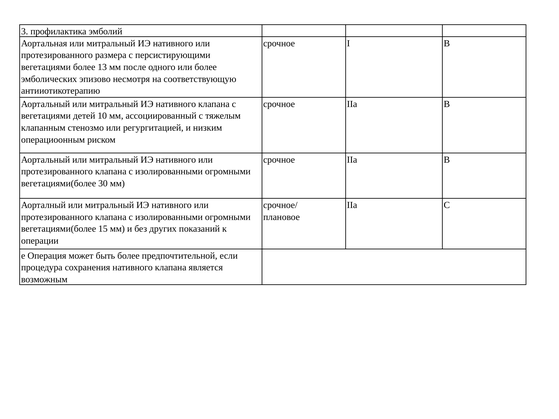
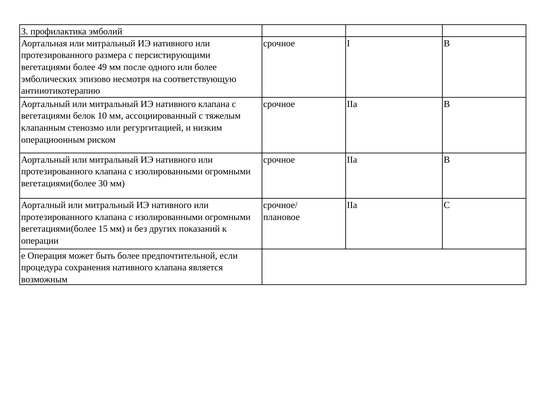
13: 13 -> 49
детей: детей -> белок
